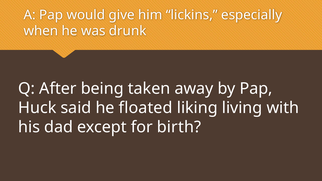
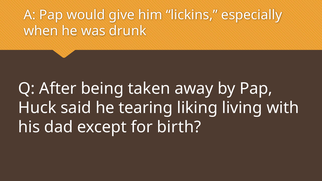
floated: floated -> tearing
